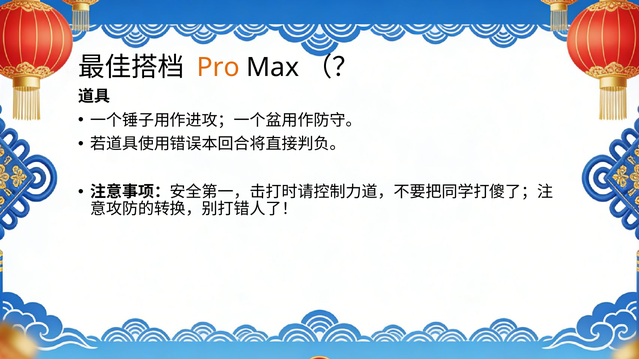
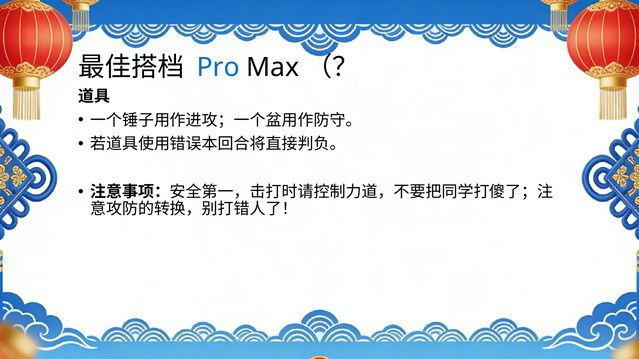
Pro colour: orange -> blue
